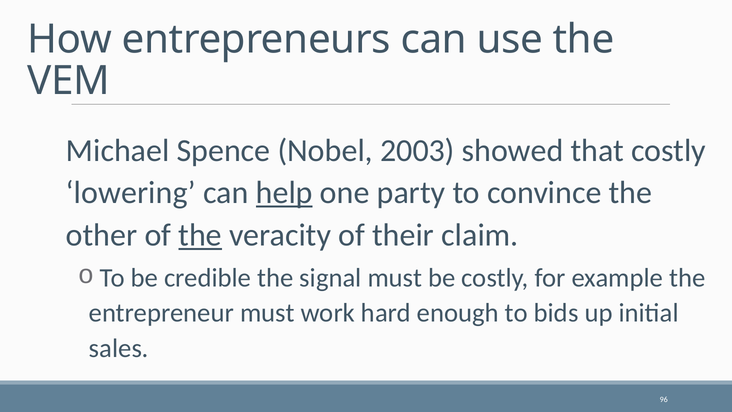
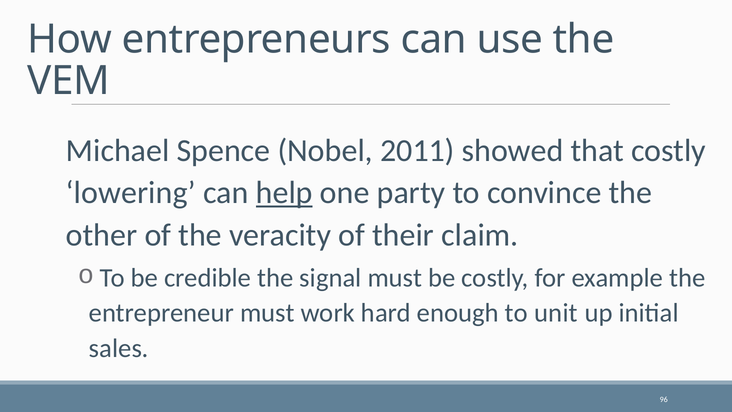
2003: 2003 -> 2011
the at (200, 235) underline: present -> none
bids: bids -> unit
